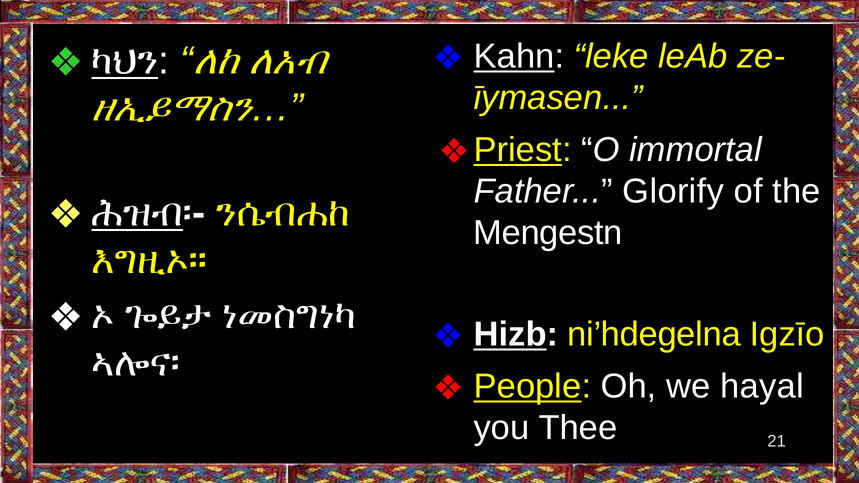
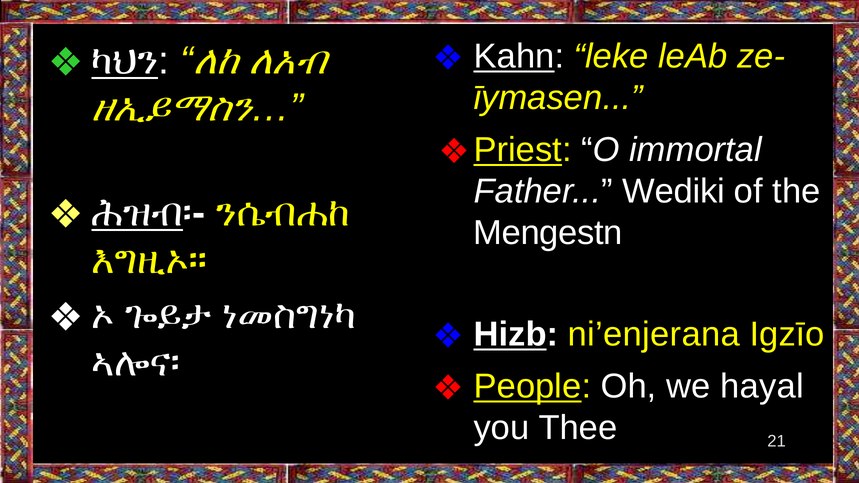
Glorify: Glorify -> Wediki
ni’hdegelna: ni’hdegelna -> ni’enjerana
